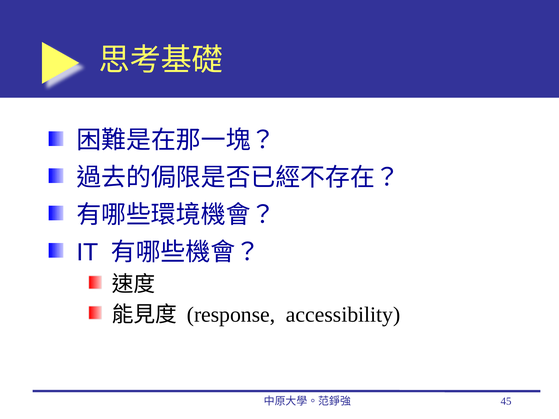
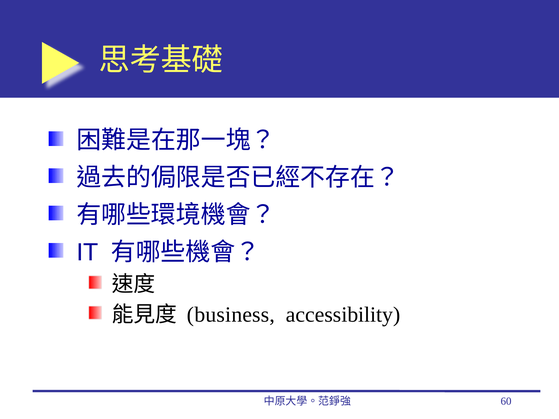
response: response -> business
45: 45 -> 60
